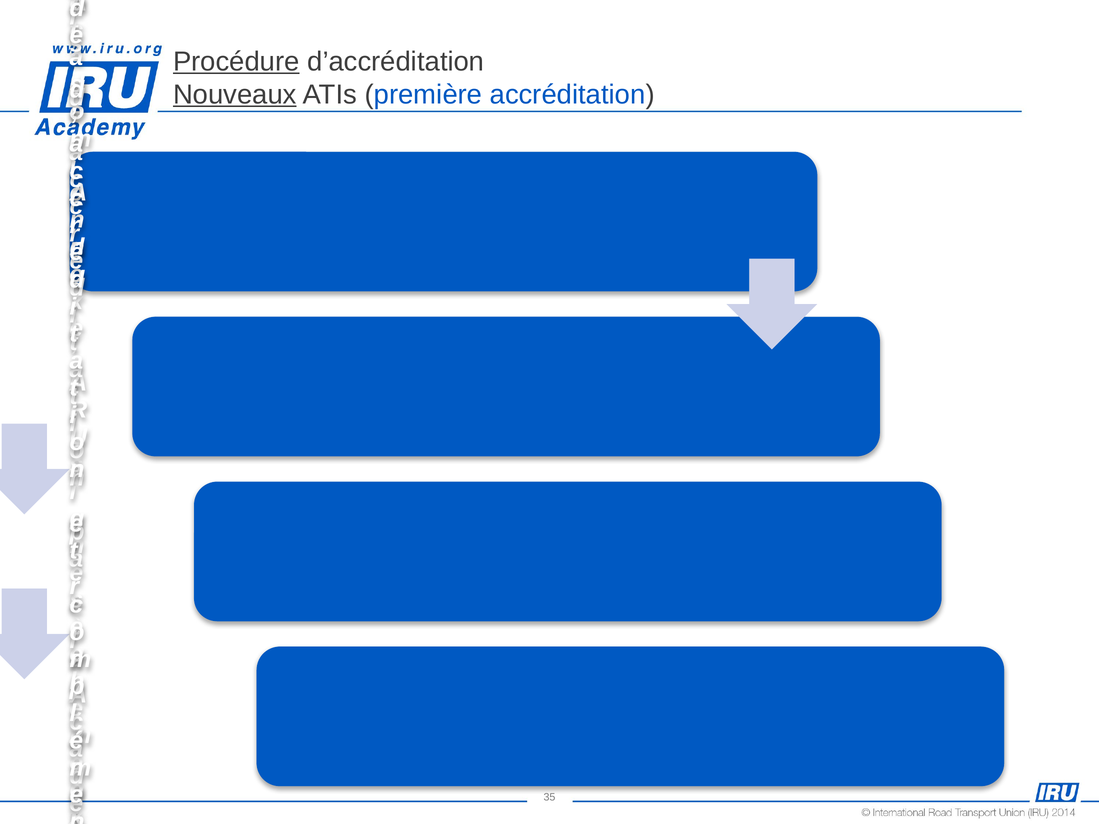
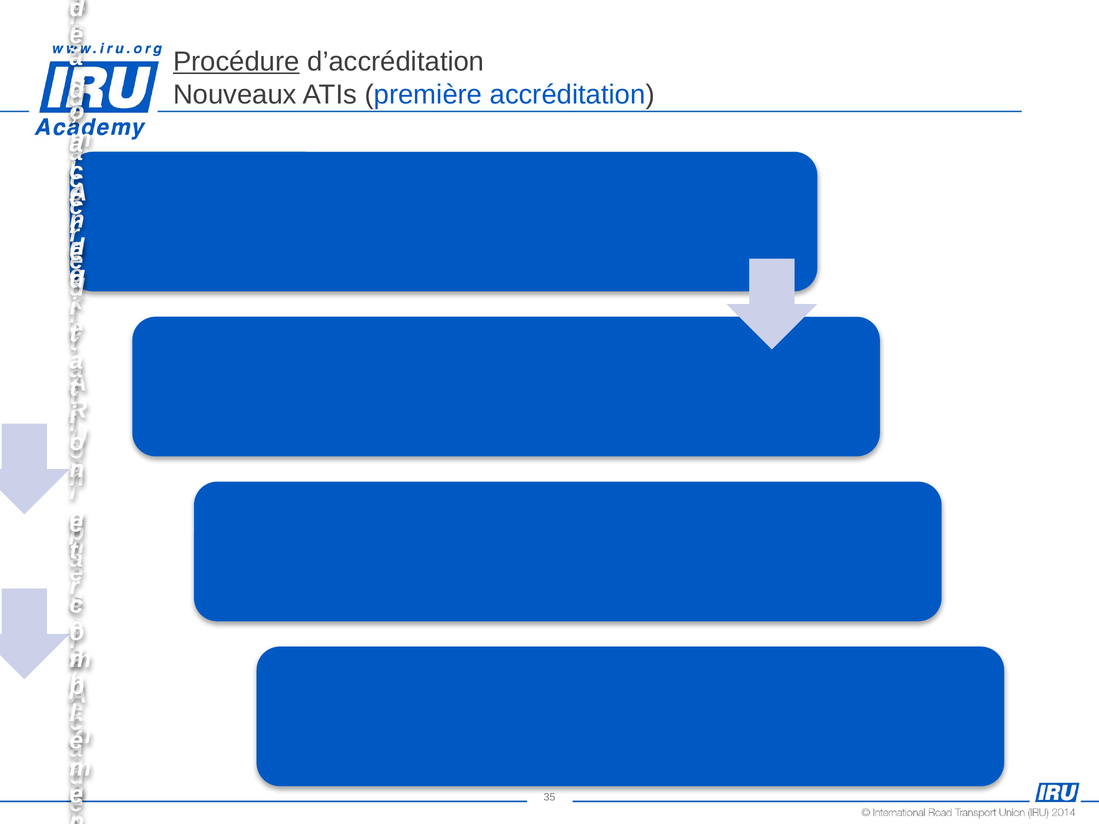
Nouveaux underline: present -> none
